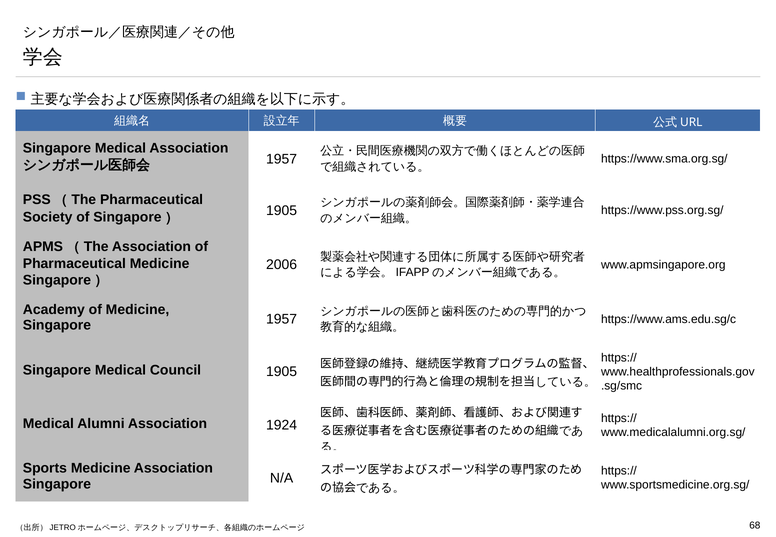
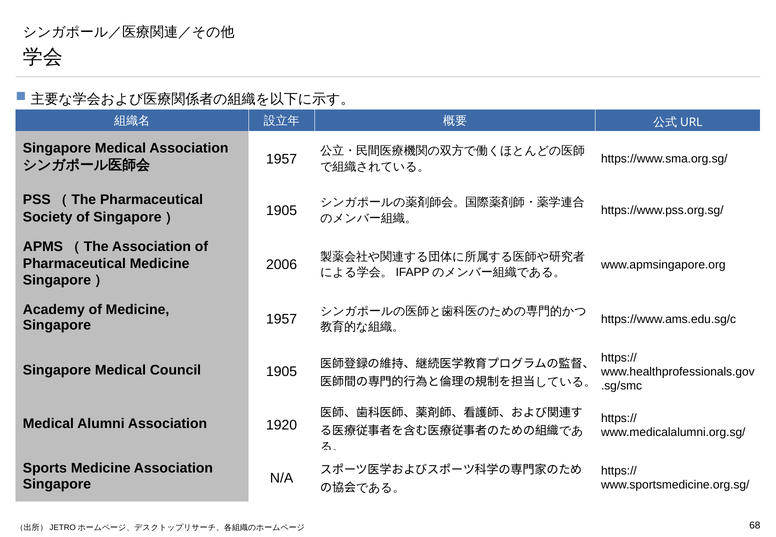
1924: 1924 -> 1920
